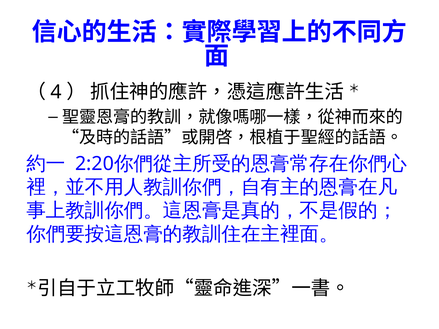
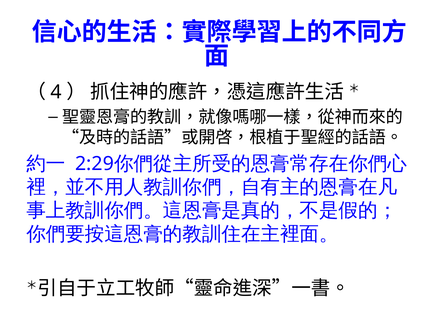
2:20: 2:20 -> 2:29
